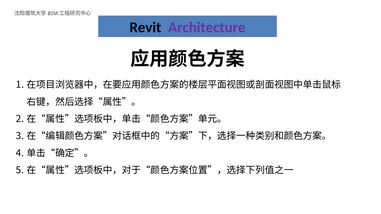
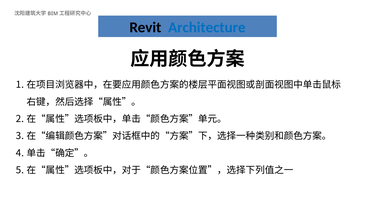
Architecture colour: purple -> blue
